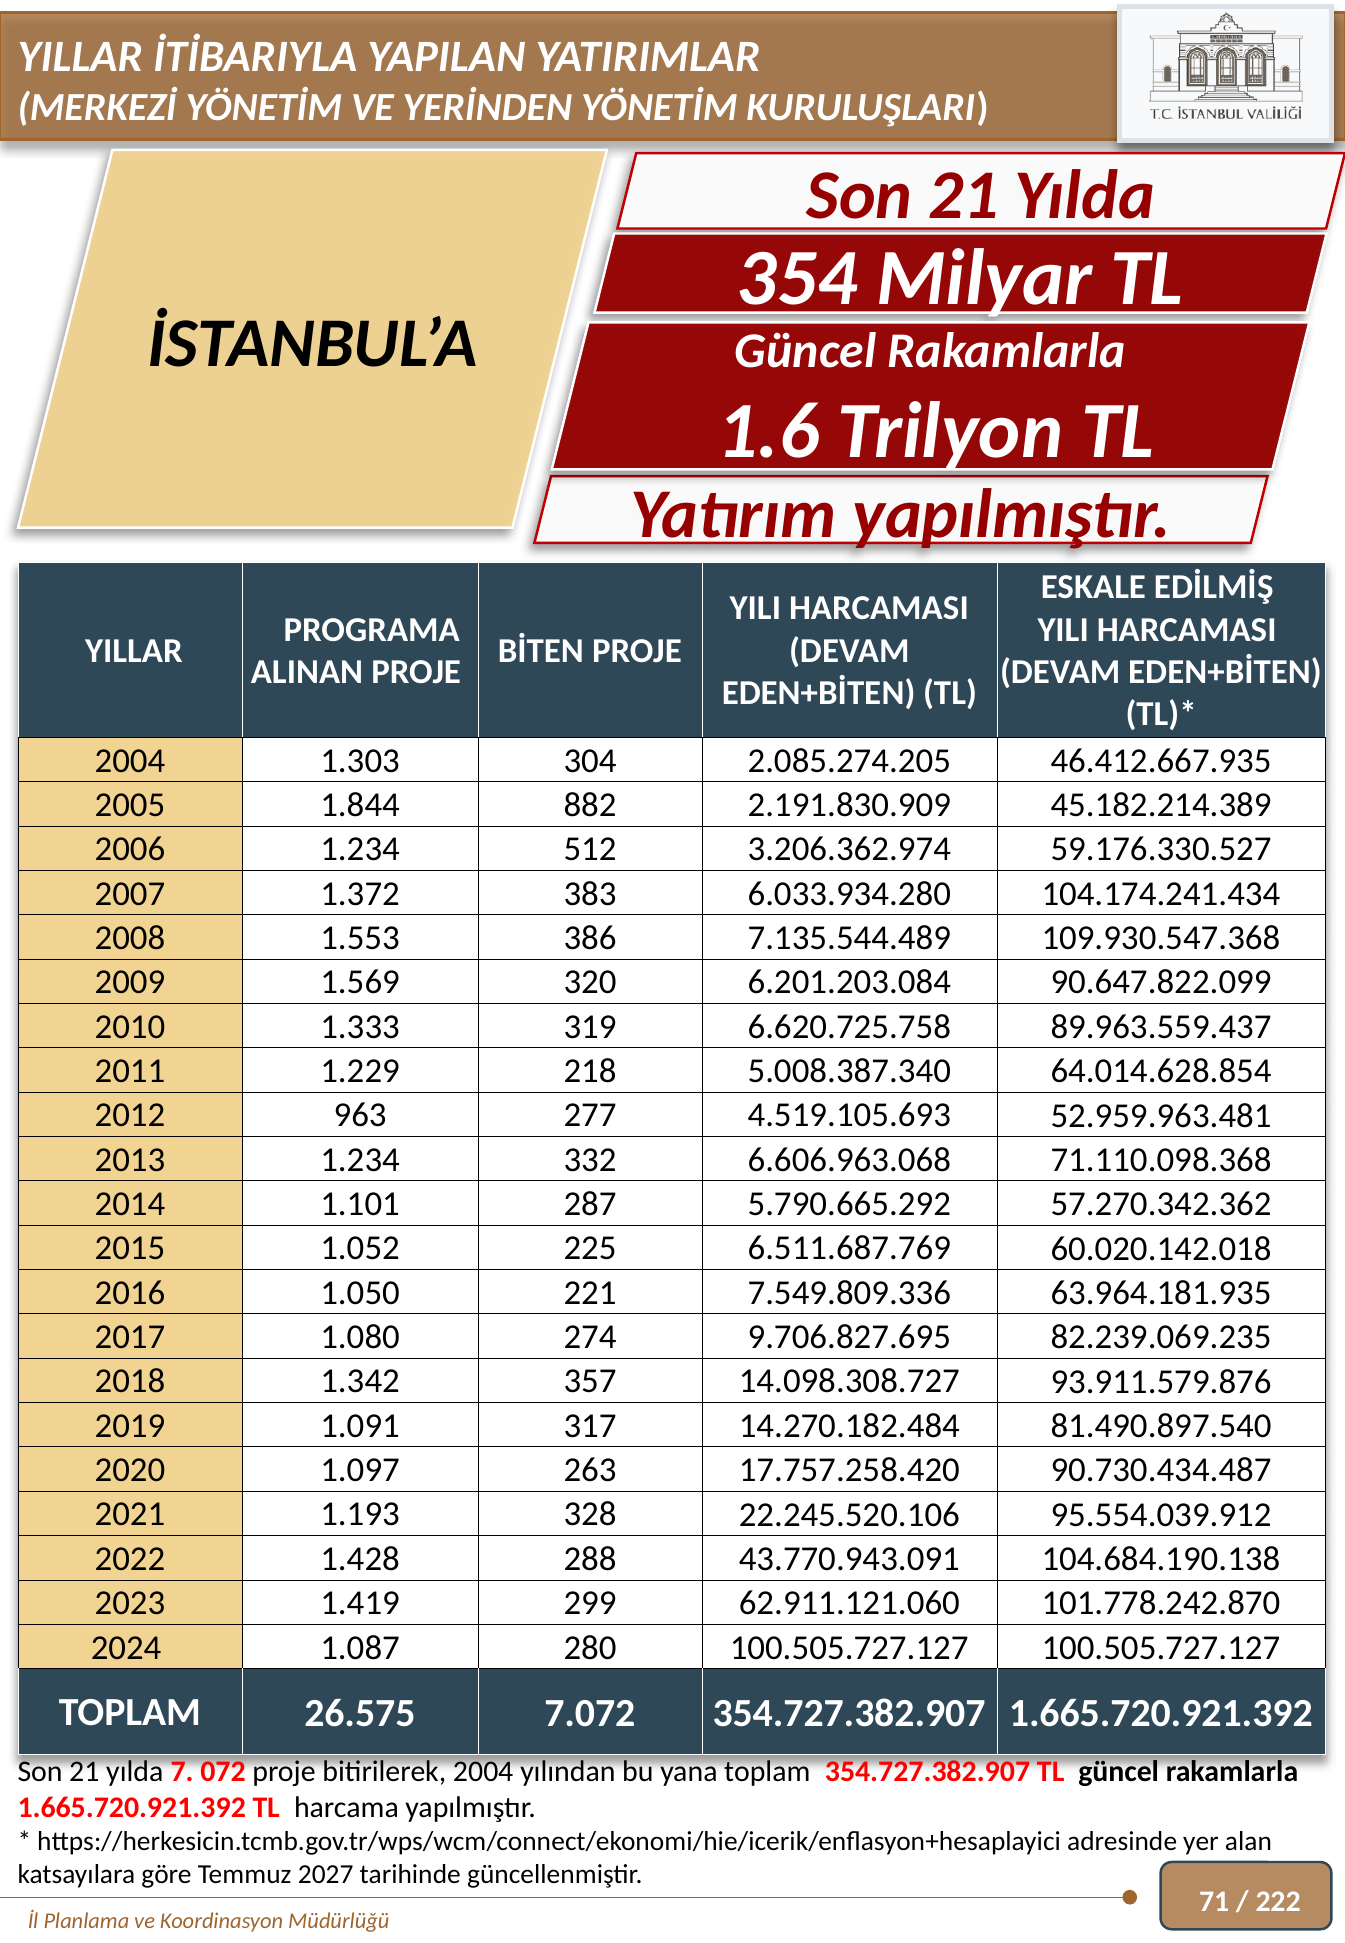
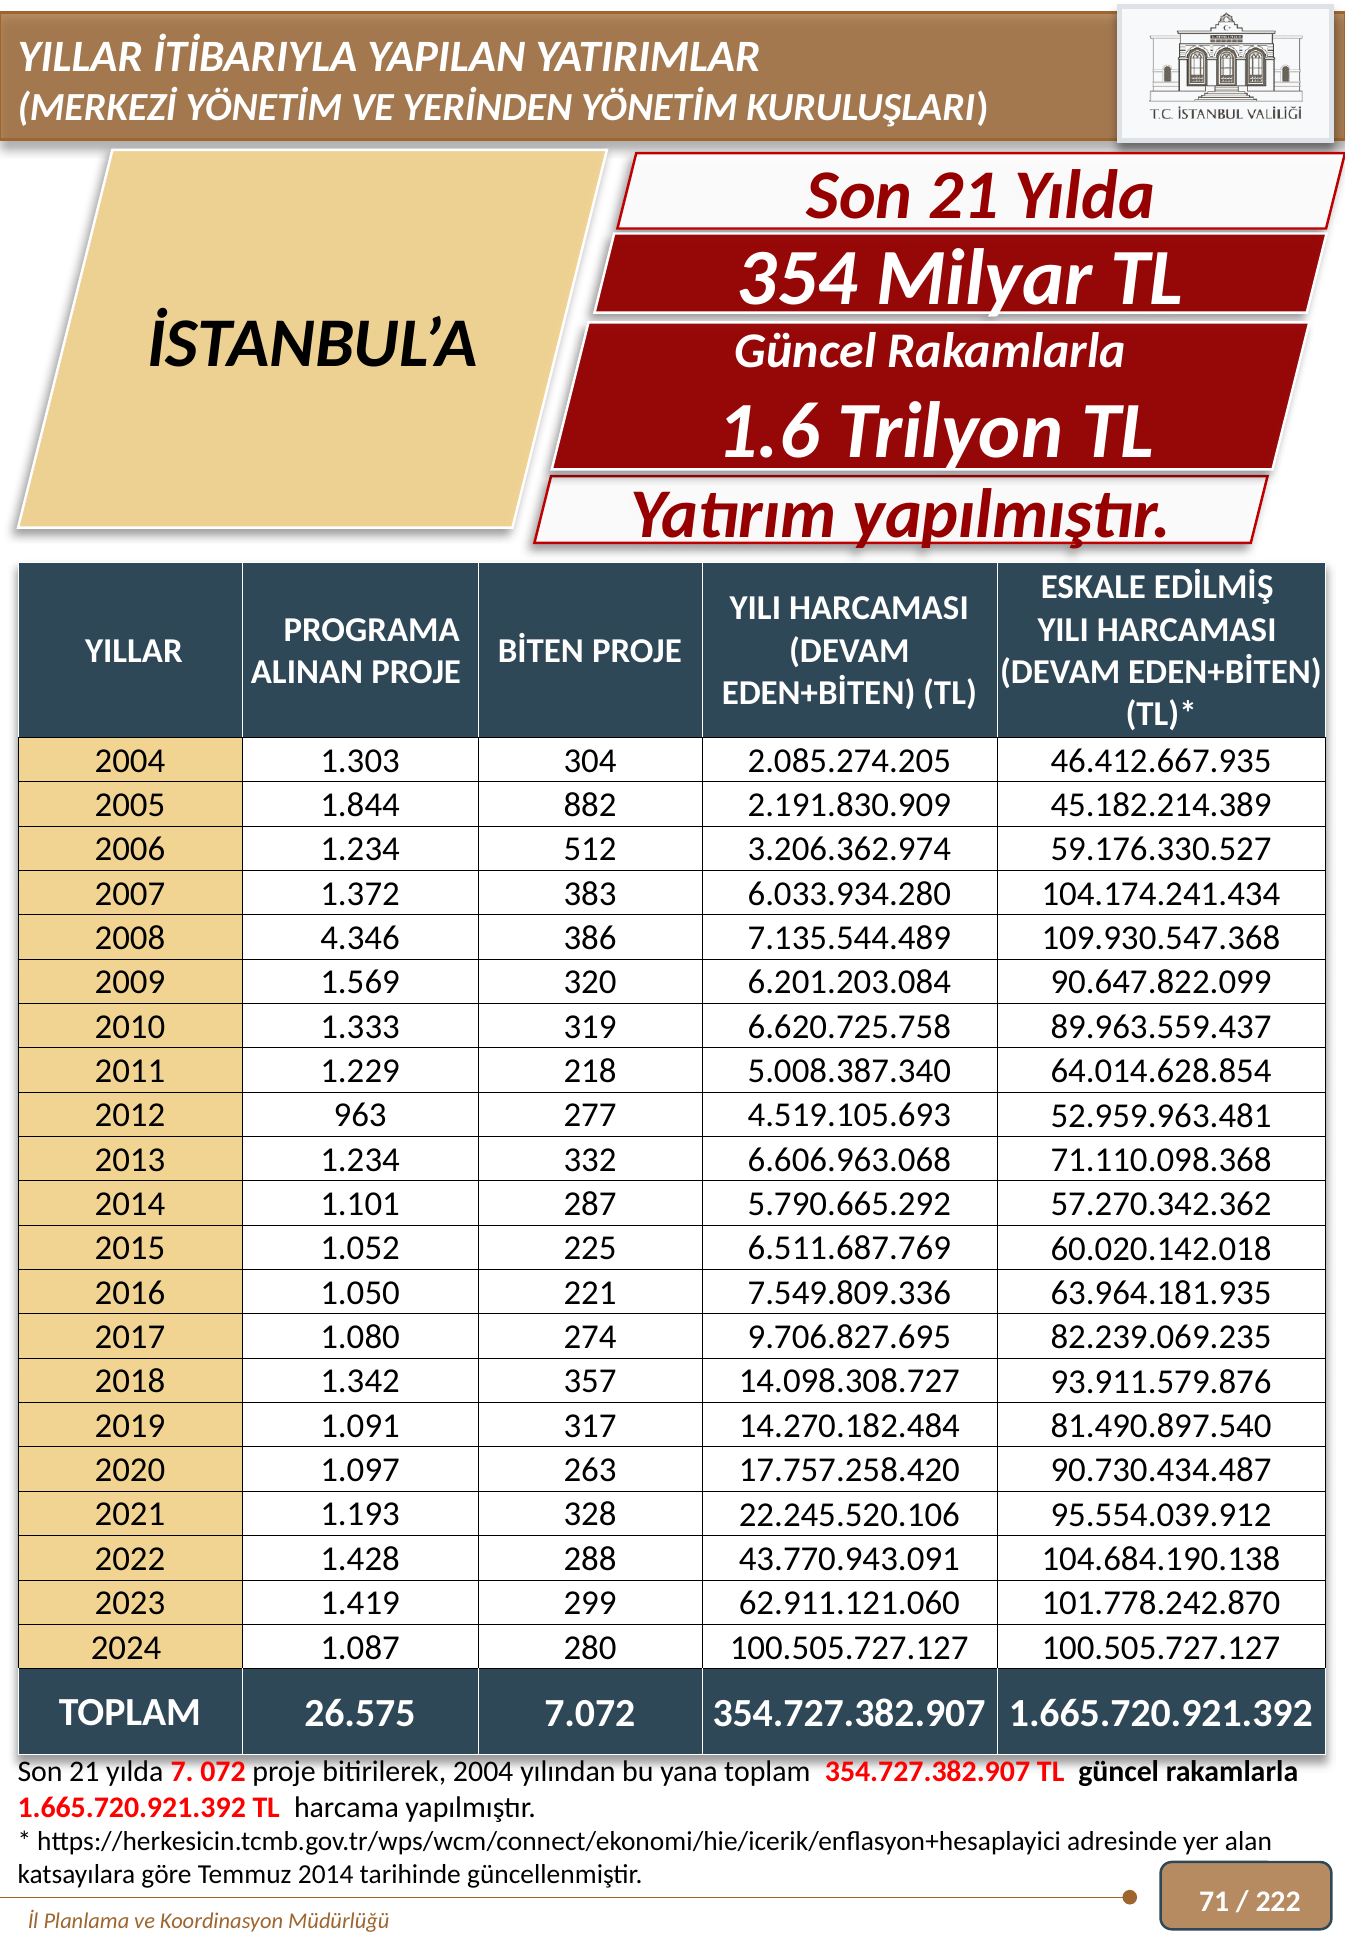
1.553: 1.553 -> 4.346
Temmuz 2027: 2027 -> 2014
